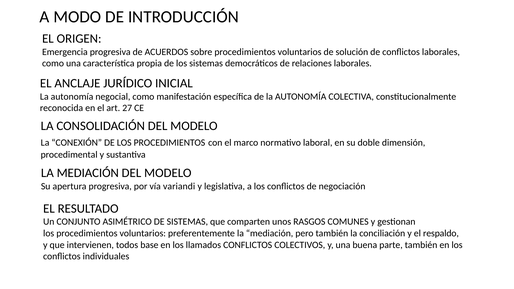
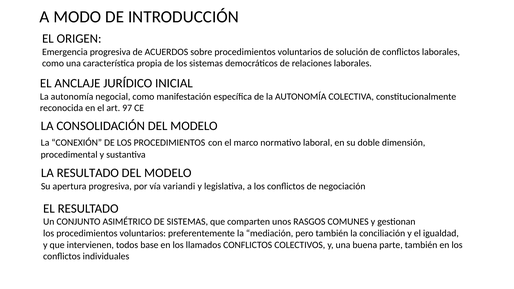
27: 27 -> 97
MEDIACIÓN at (88, 173): MEDIACIÓN -> RESULTADO
respaldo: respaldo -> igualdad
